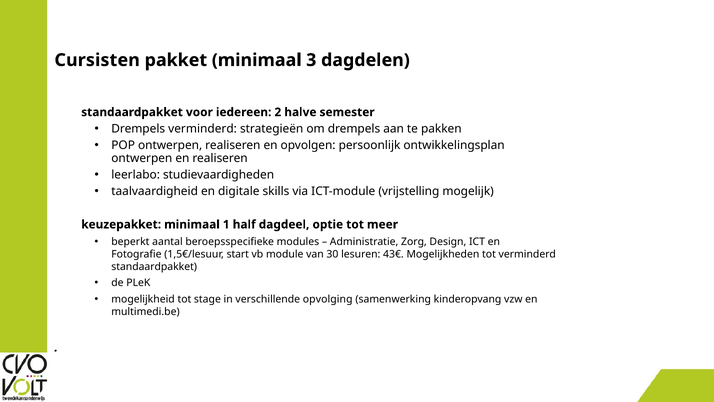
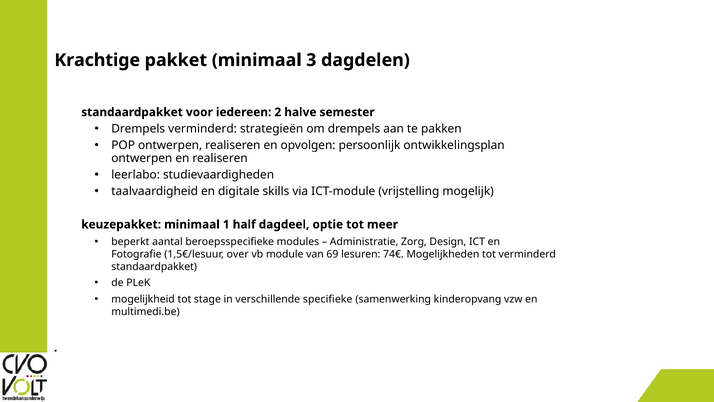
Cursisten: Cursisten -> Krachtige
start: start -> over
30: 30 -> 69
43€: 43€ -> 74€
opvolging: opvolging -> specifieke
